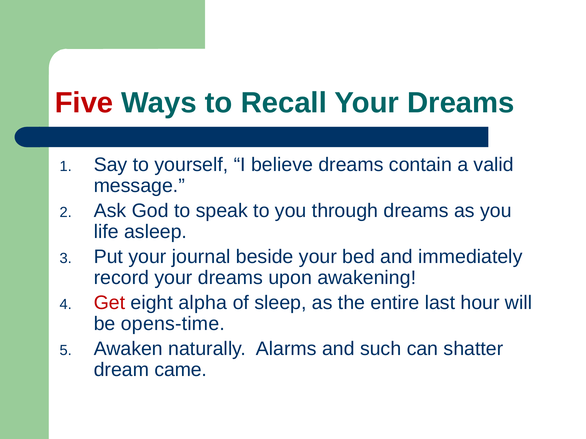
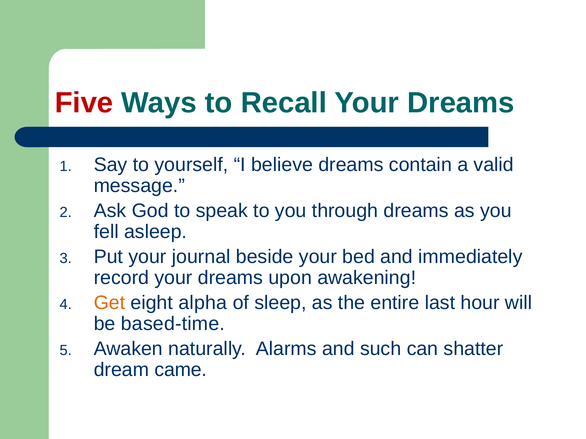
life: life -> fell
Get colour: red -> orange
opens-time: opens-time -> based-time
